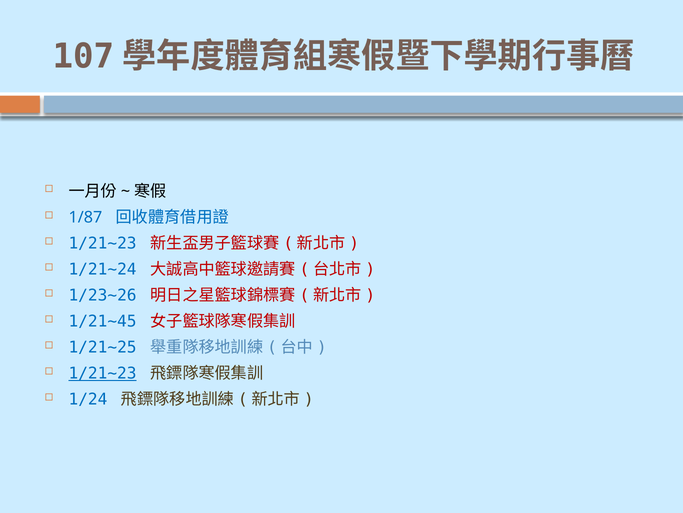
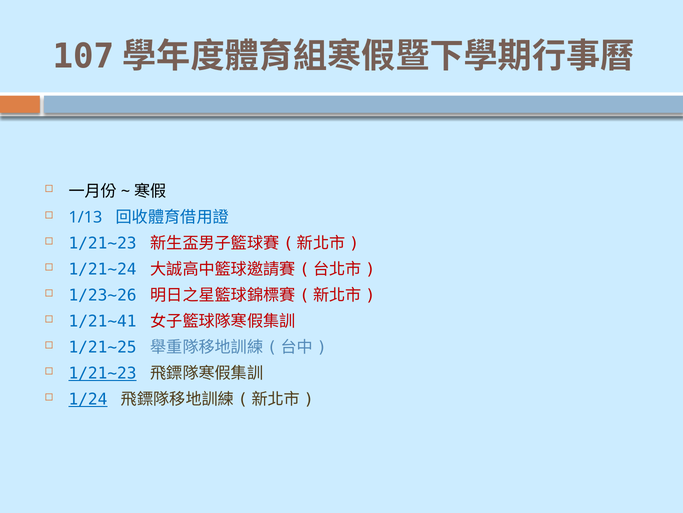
1/87: 1/87 -> 1/13
1/21~45: 1/21~45 -> 1/21~41
1/24 underline: none -> present
